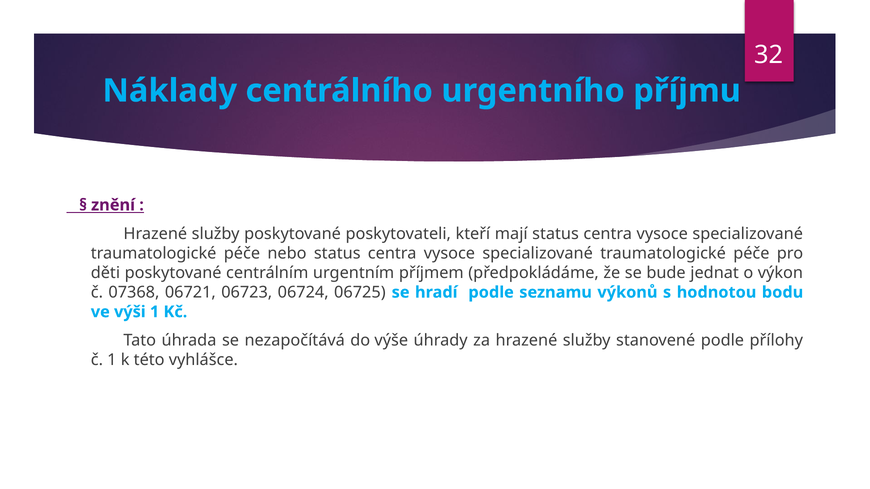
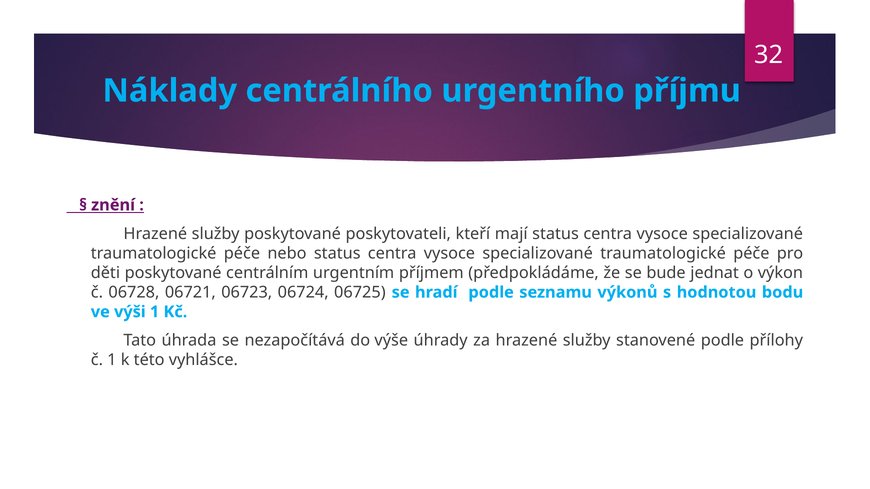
07368: 07368 -> 06728
